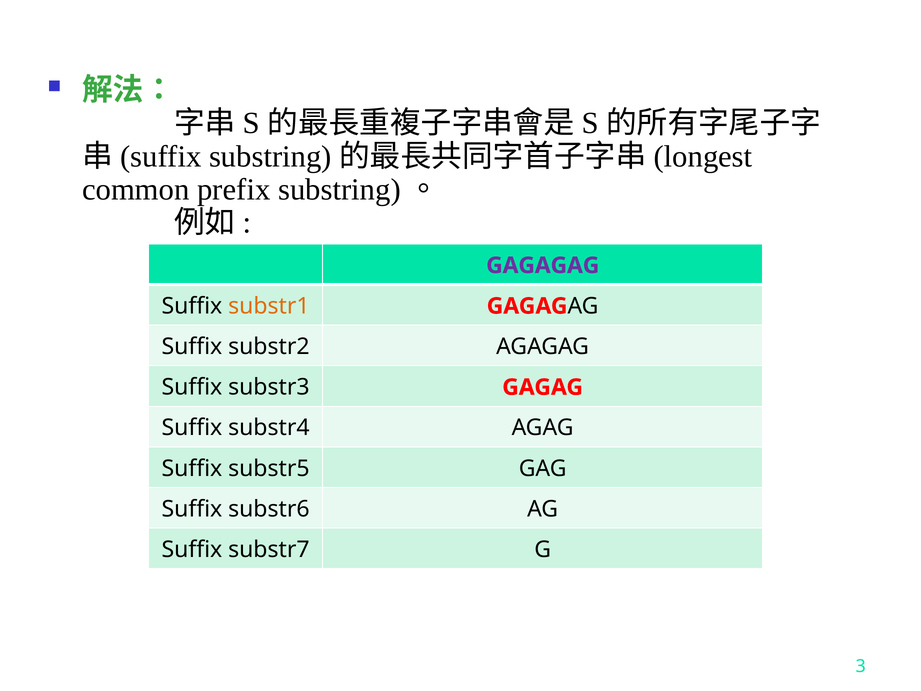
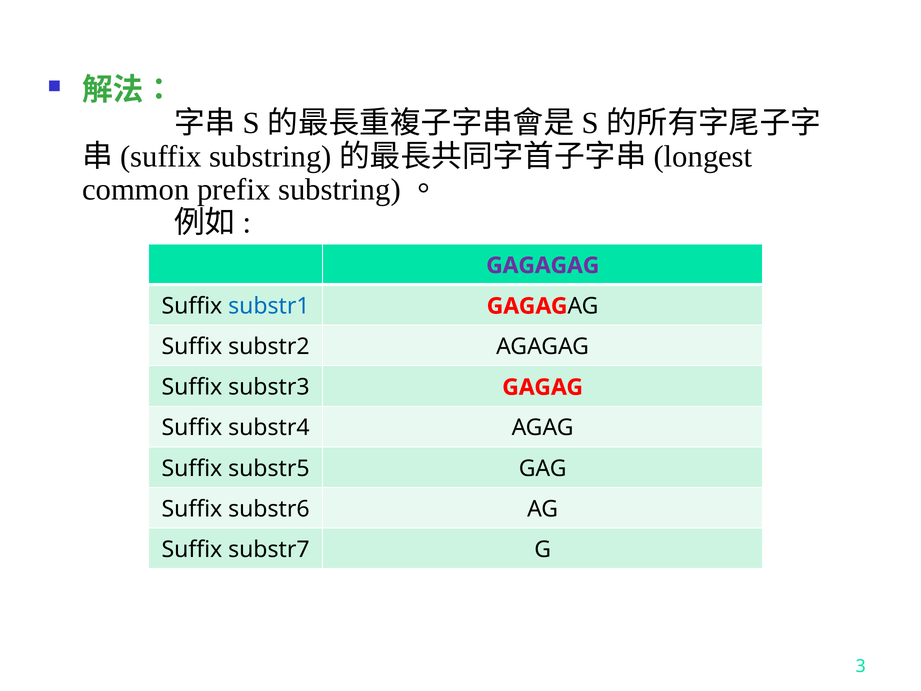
substr1 colour: orange -> blue
